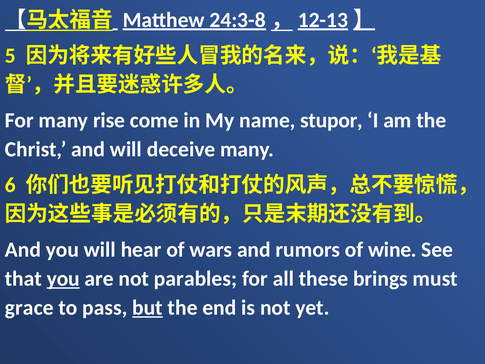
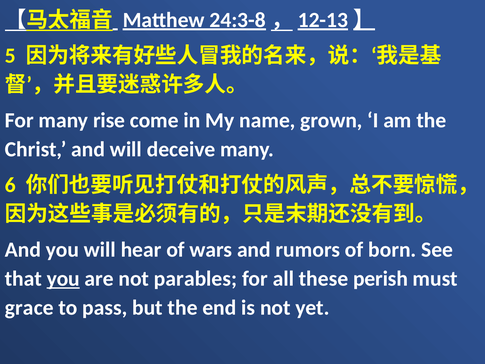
stupor: stupor -> grown
wine: wine -> born
brings: brings -> perish
but underline: present -> none
